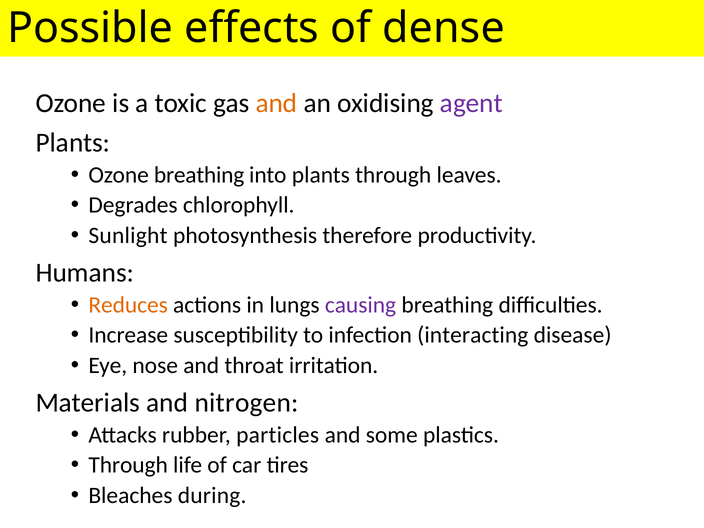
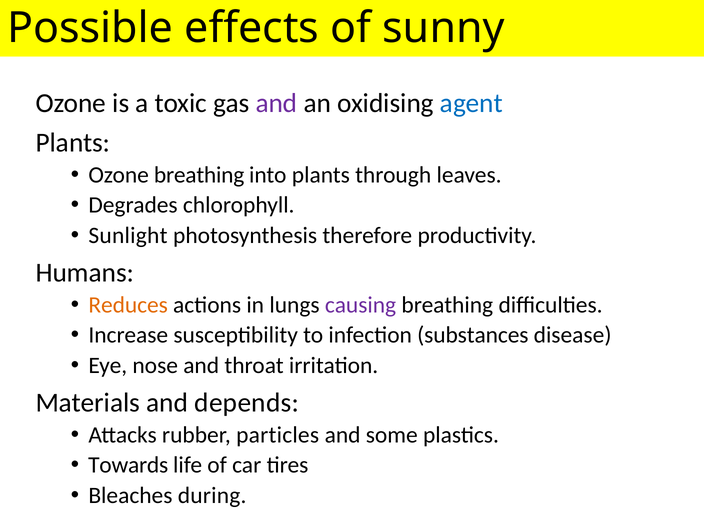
dense: dense -> sunny
and at (276, 103) colour: orange -> purple
agent colour: purple -> blue
interacting: interacting -> substances
nitrogen: nitrogen -> depends
Through at (128, 465): Through -> Towards
